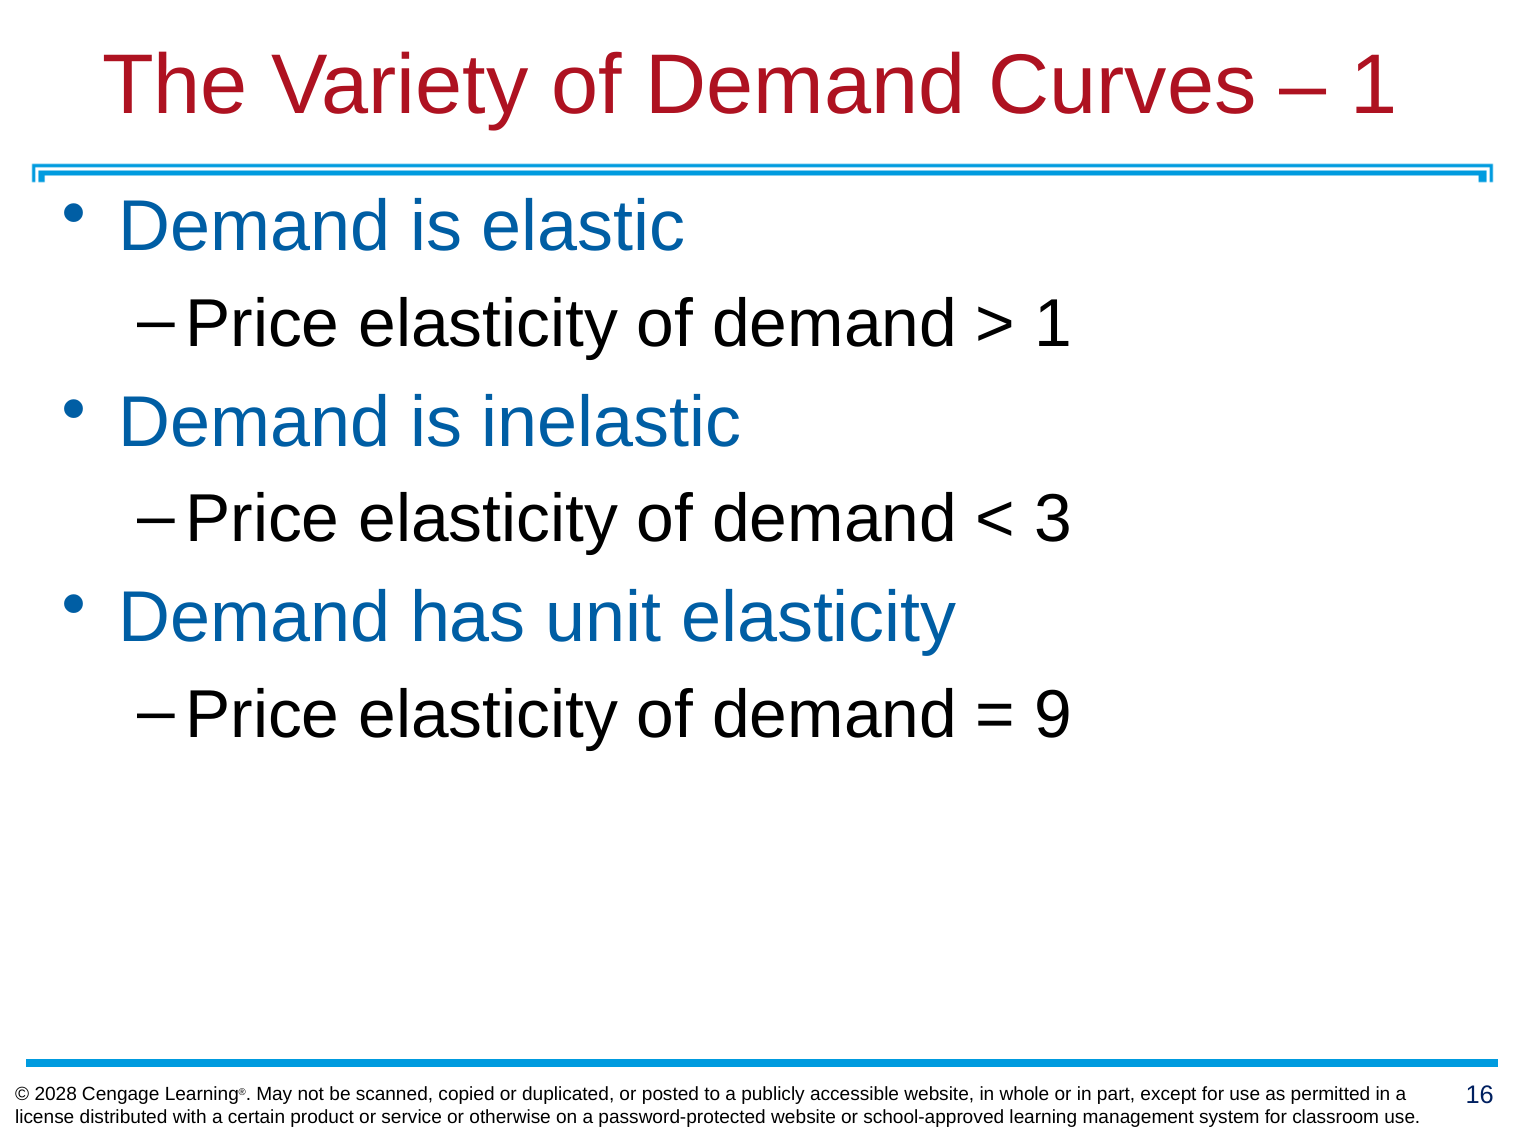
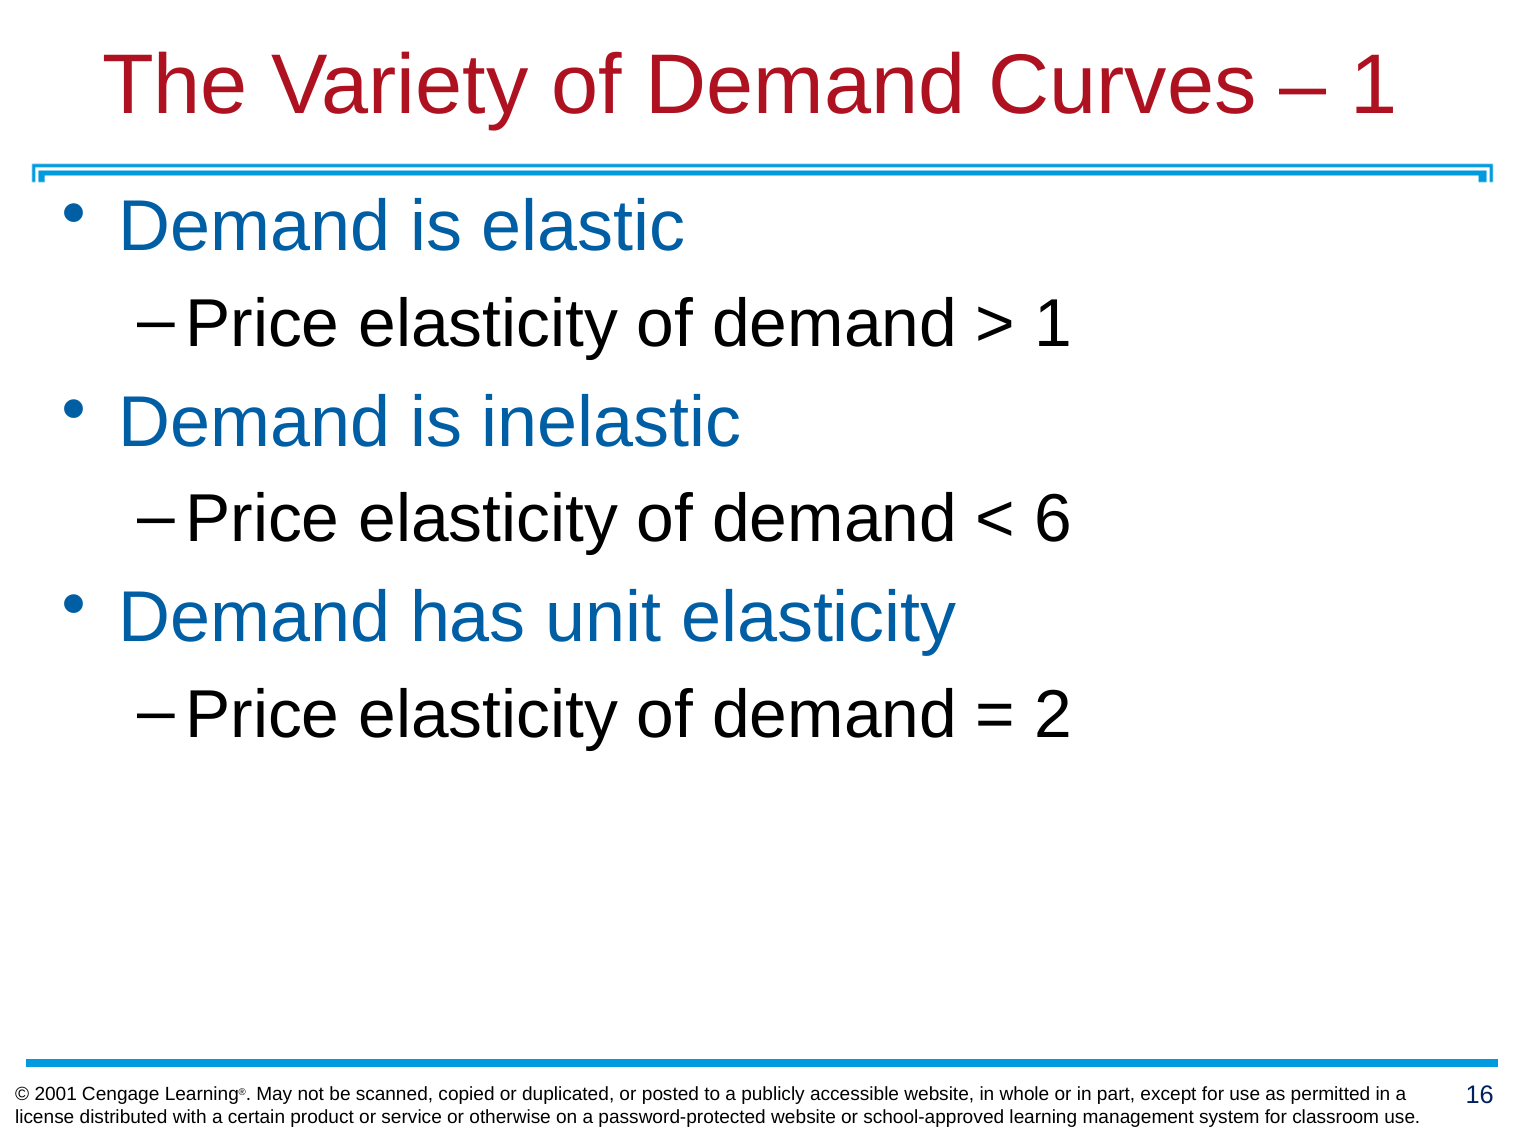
3: 3 -> 6
9: 9 -> 2
2028: 2028 -> 2001
